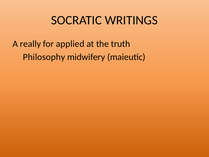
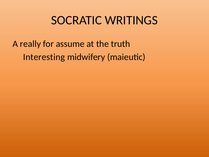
applied: applied -> assume
Philosophy: Philosophy -> Interesting
